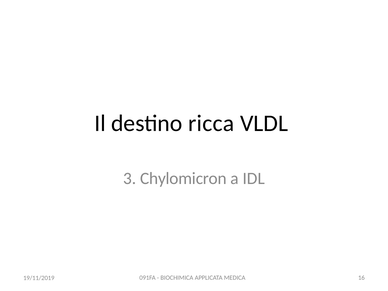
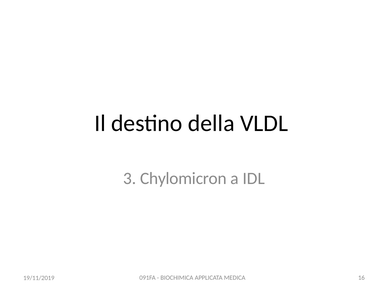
ricca: ricca -> della
